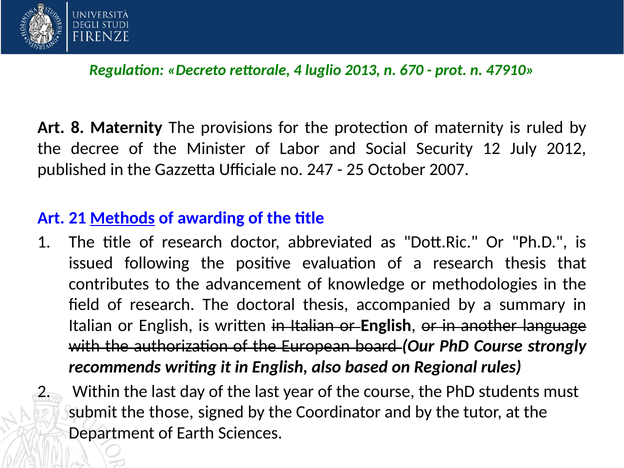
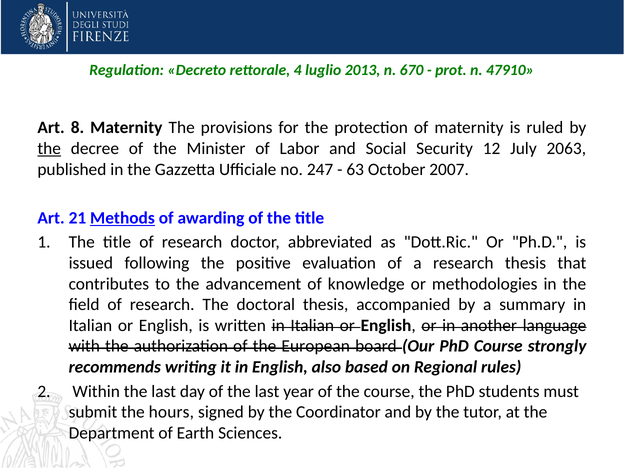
the at (49, 149) underline: none -> present
2012: 2012 -> 2063
25: 25 -> 63
those: those -> hours
